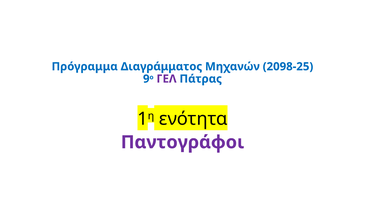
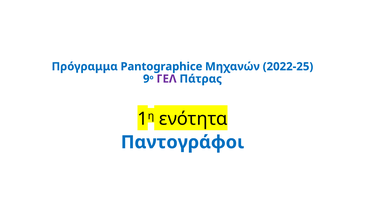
Διαγράμματος: Διαγράμματος -> Pantographice
2098-25: 2098-25 -> 2022-25
Παντογράφοι colour: purple -> blue
